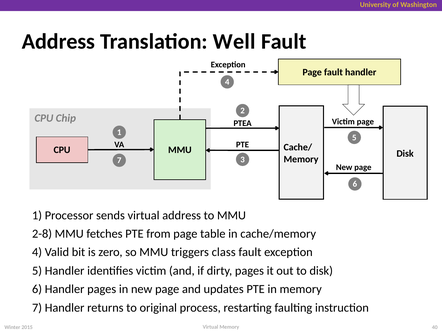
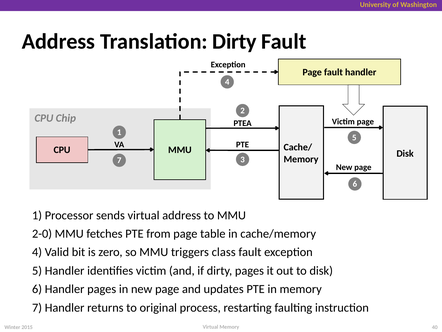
Translation Well: Well -> Dirty
2-8: 2-8 -> 2-0
